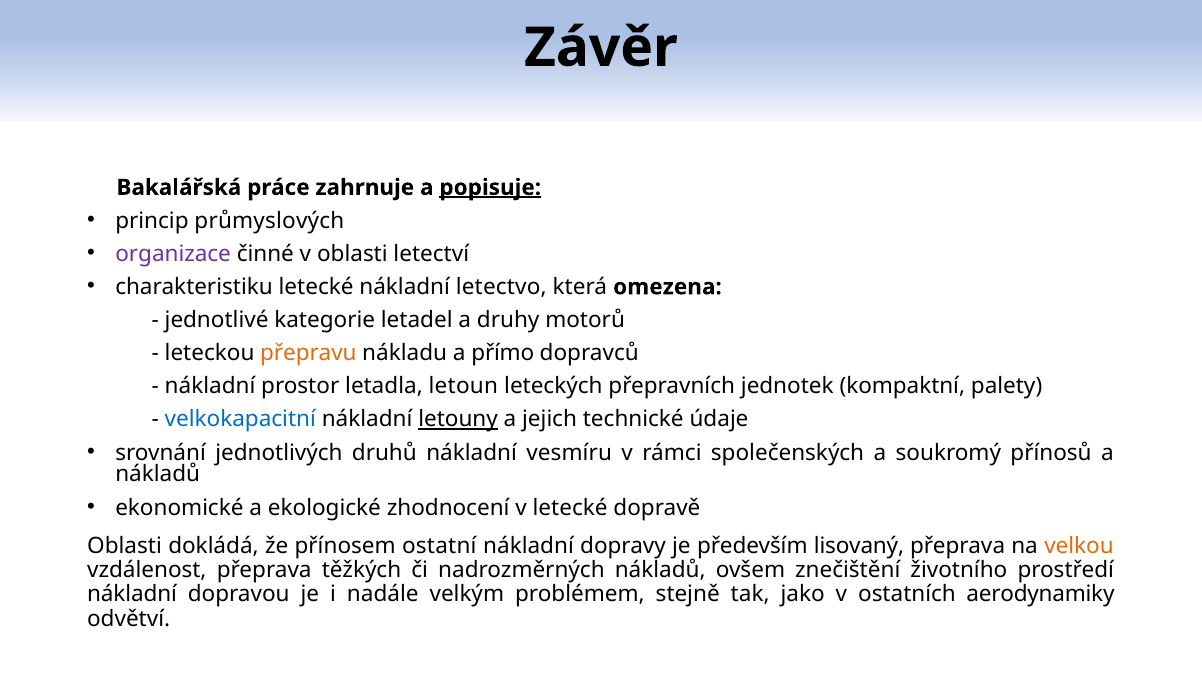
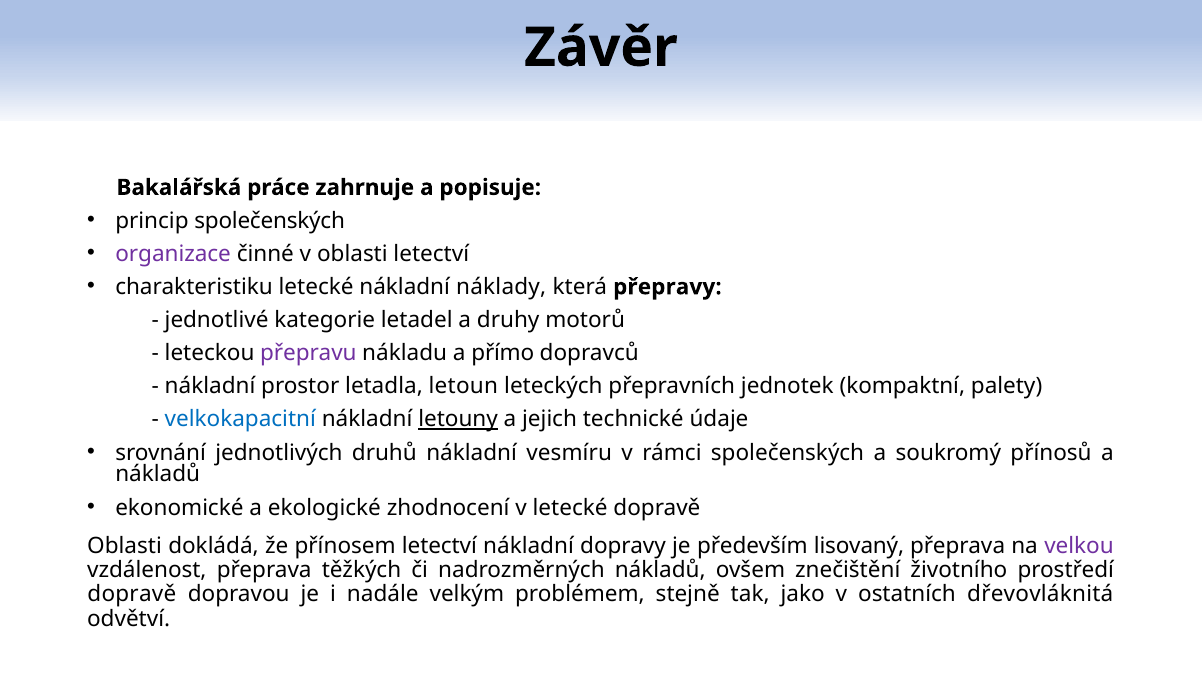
popisuje underline: present -> none
princip průmyslových: průmyslových -> společenských
letectvo: letectvo -> náklady
omezena: omezena -> přepravy
přepravu colour: orange -> purple
přínosem ostatní: ostatní -> letectví
velkou colour: orange -> purple
nákladní at (132, 595): nákladní -> dopravě
aerodynamiky: aerodynamiky -> dřevovláknitá
